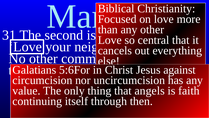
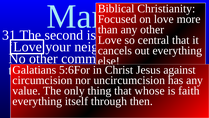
angels: angels -> whose
continuing at (37, 101): continuing -> everything
